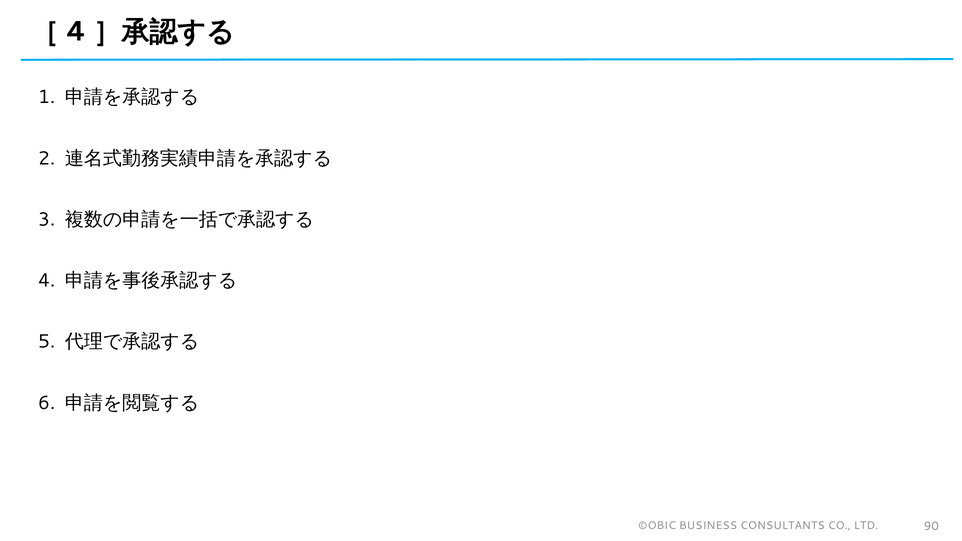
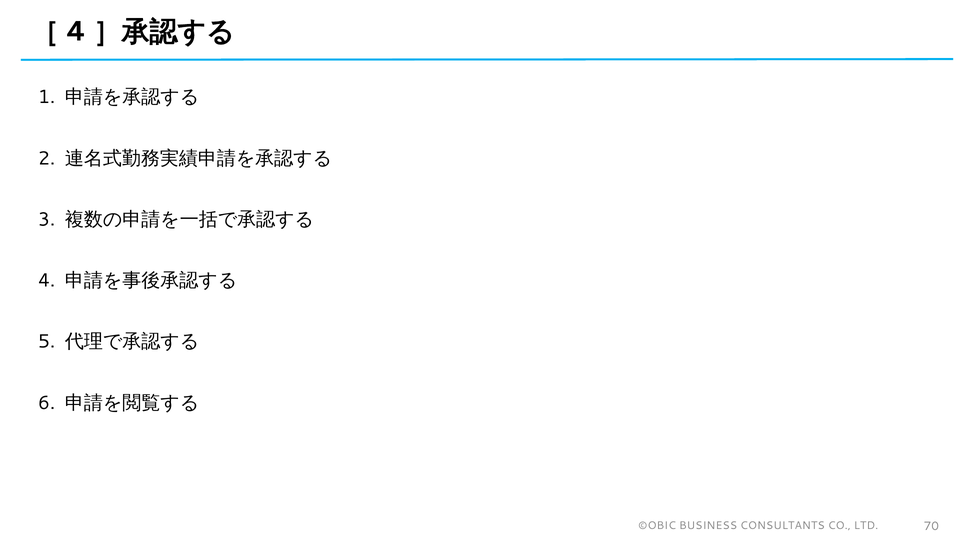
90: 90 -> 70
